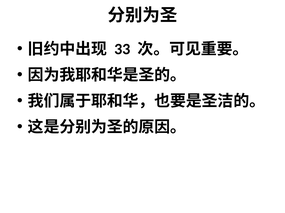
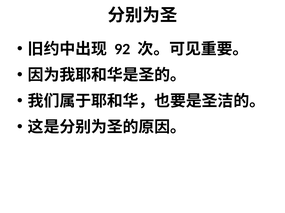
33: 33 -> 92
